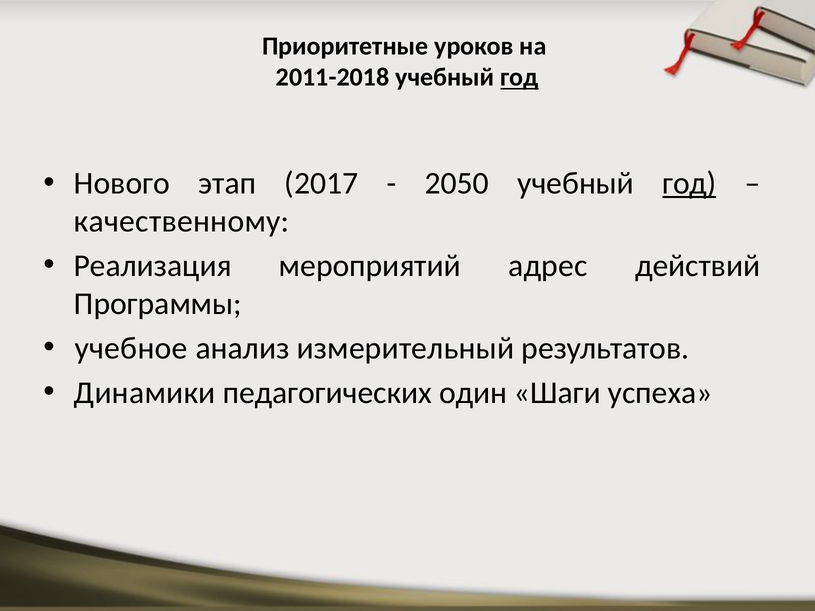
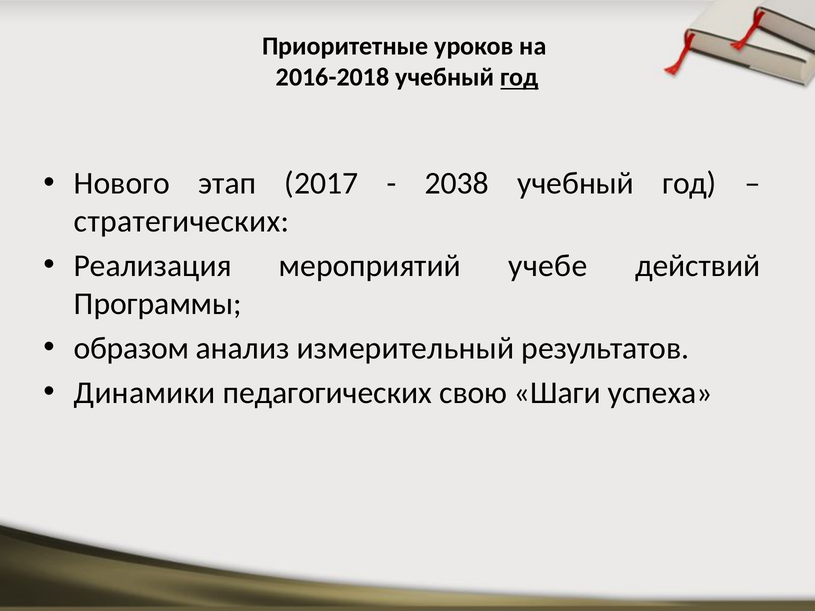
2011-2018: 2011-2018 -> 2016-2018
2050: 2050 -> 2038
год at (689, 183) underline: present -> none
качественному: качественному -> стратегических
адрес: адрес -> учебе
учебное: учебное -> образом
один: один -> свою
